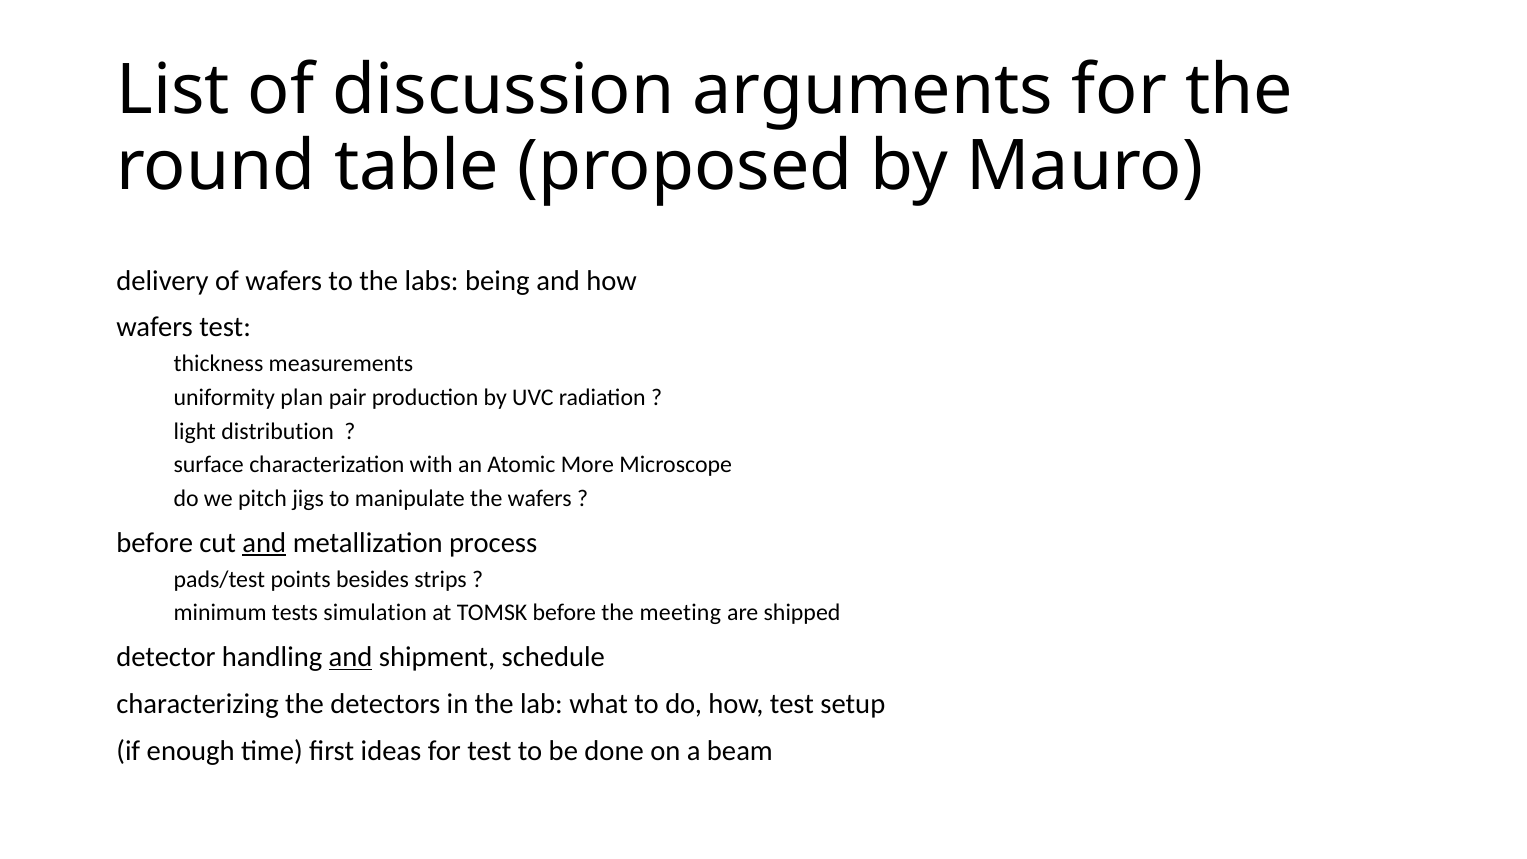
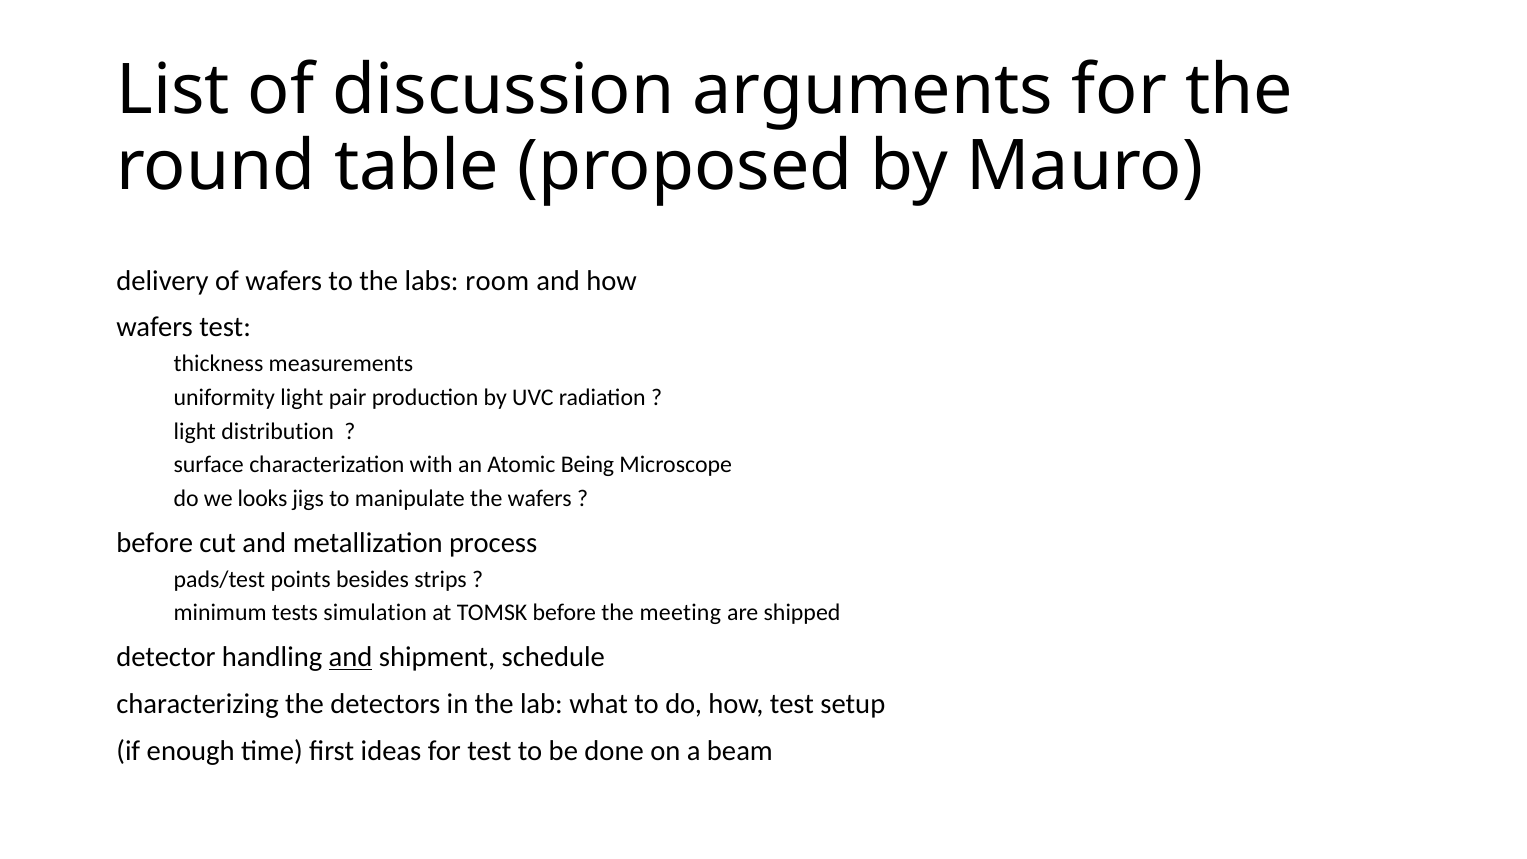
being: being -> room
uniformity plan: plan -> light
More: More -> Being
pitch: pitch -> looks
and at (264, 543) underline: present -> none
